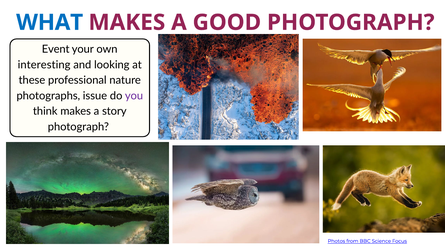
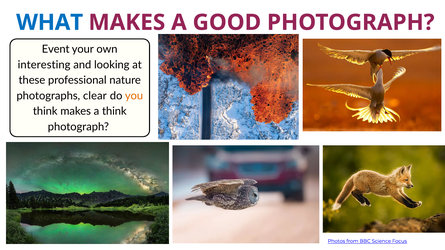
issue: issue -> clear
you colour: purple -> orange
a story: story -> think
